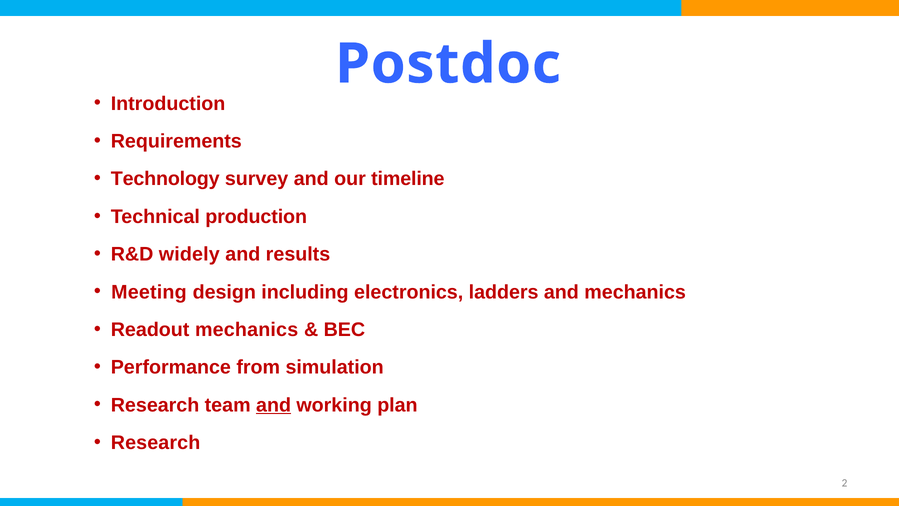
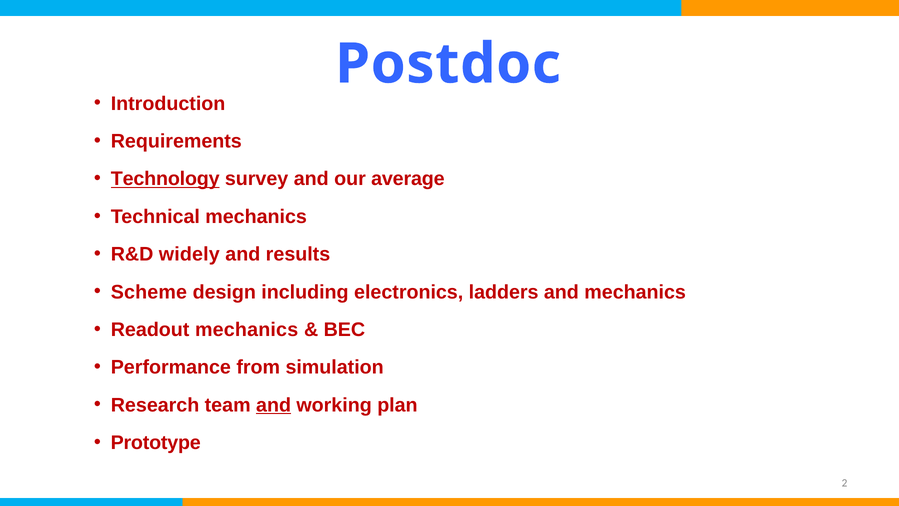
Technology underline: none -> present
timeline: timeline -> average
Technical production: production -> mechanics
Meeting: Meeting -> Scheme
Research at (156, 443): Research -> Prototype
